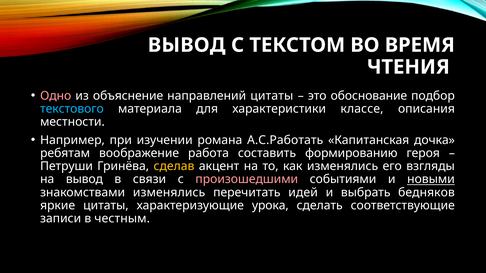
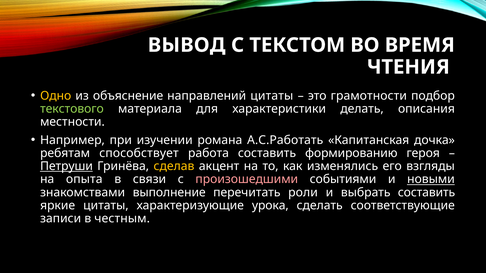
Одно colour: pink -> yellow
обоснование: обоснование -> грамотности
текстового colour: light blue -> light green
классе: классе -> делать
воображение: воображение -> способствует
Петруши underline: none -> present
на вывод: вывод -> опыта
знакомствами изменялись: изменялись -> выполнение
идей: идей -> роли
выбрать бедняков: бедняков -> составить
